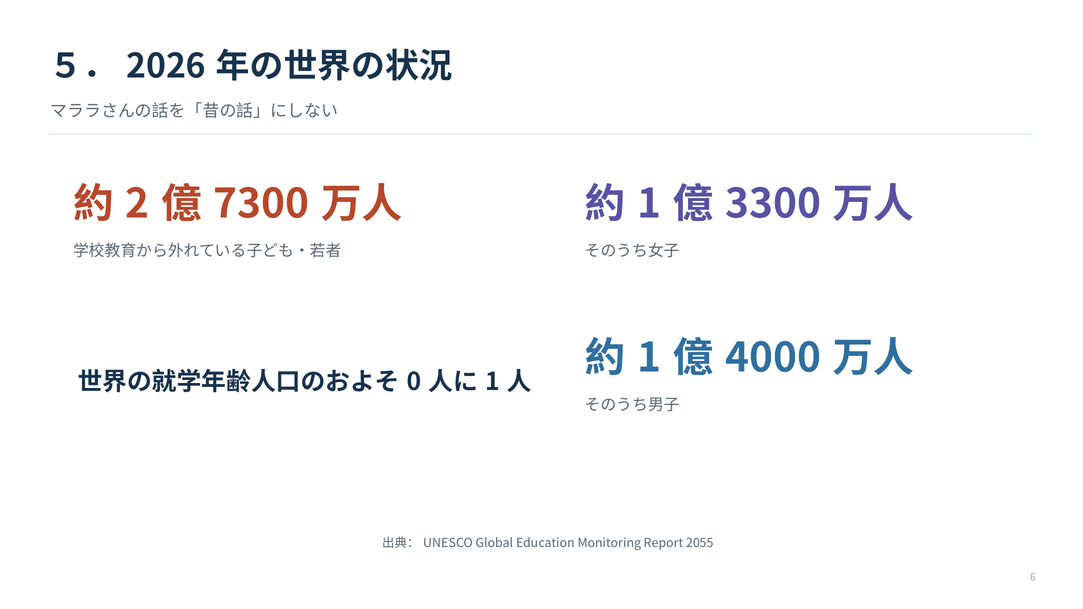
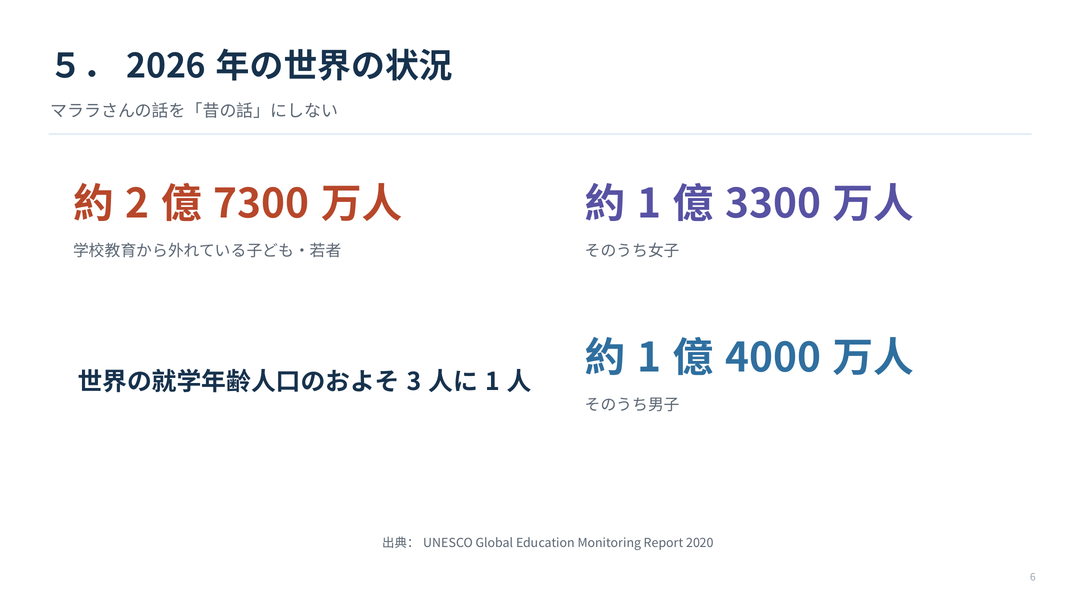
0: 0 -> 3
2055: 2055 -> 2020
